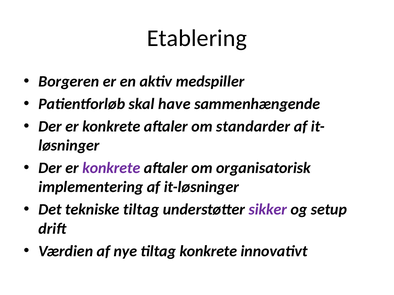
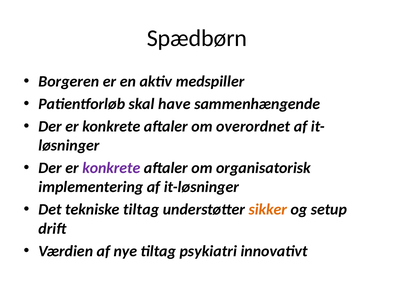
Etablering: Etablering -> Spædbørn
standarder: standarder -> overordnet
sikker colour: purple -> orange
tiltag konkrete: konkrete -> psykiatri
